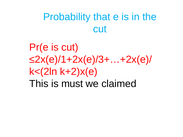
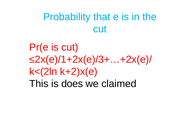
must: must -> does
